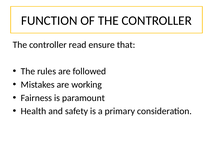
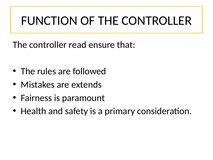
working: working -> extends
